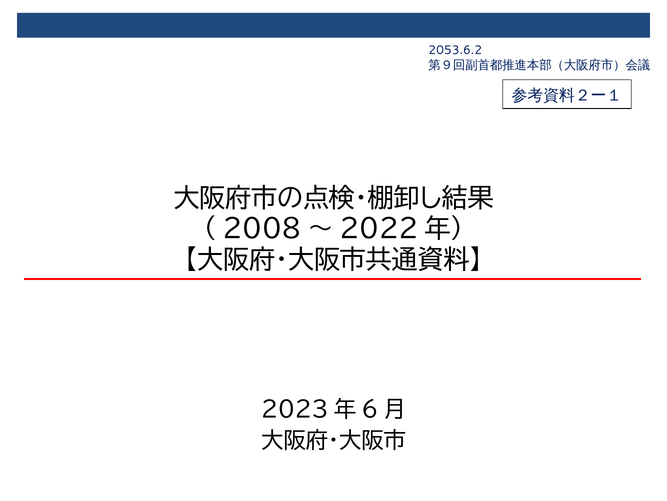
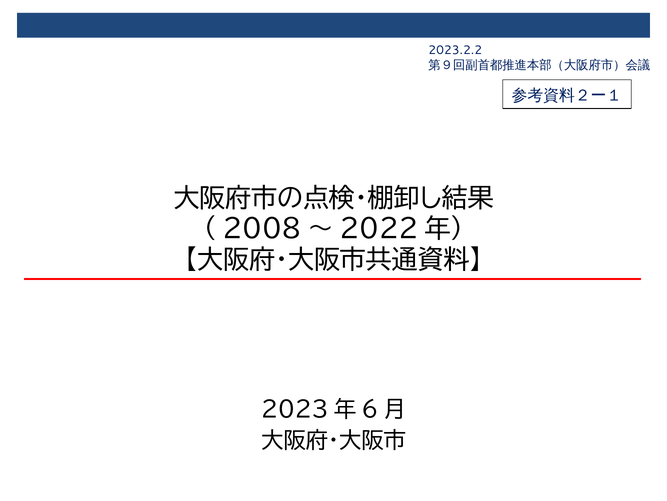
2053.6.2: 2053.6.2 -> 2023.2.2
